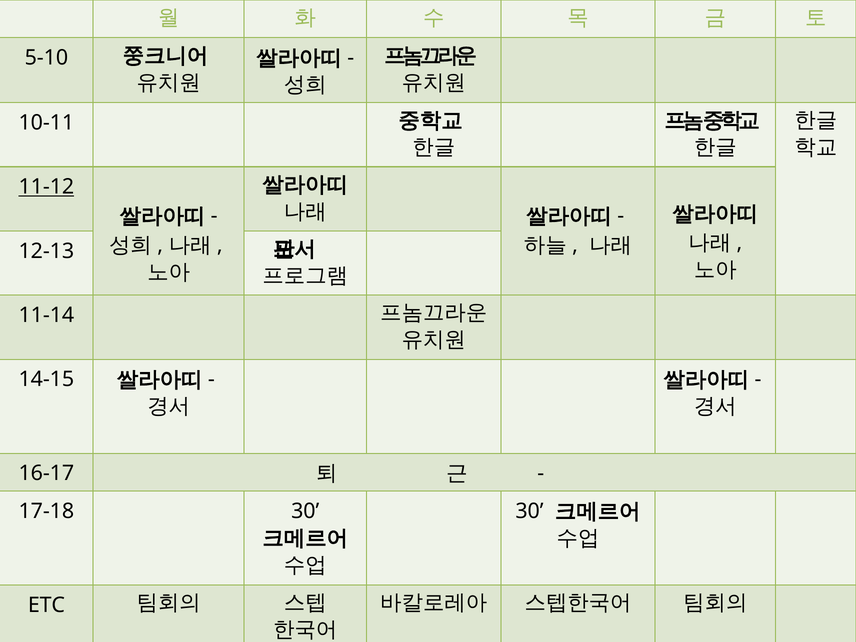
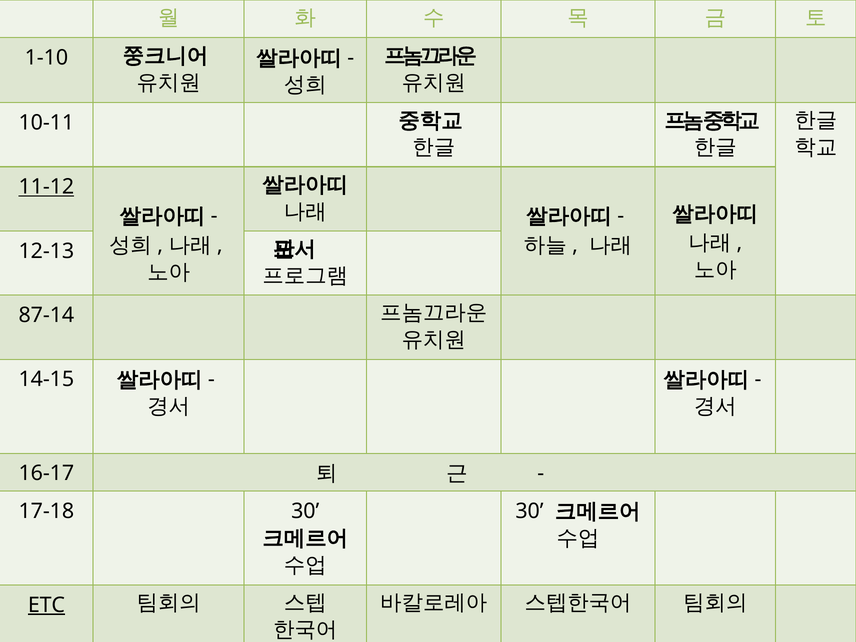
5-10: 5-10 -> 1-10
11-14: 11-14 -> 87-14
ETC underline: none -> present
